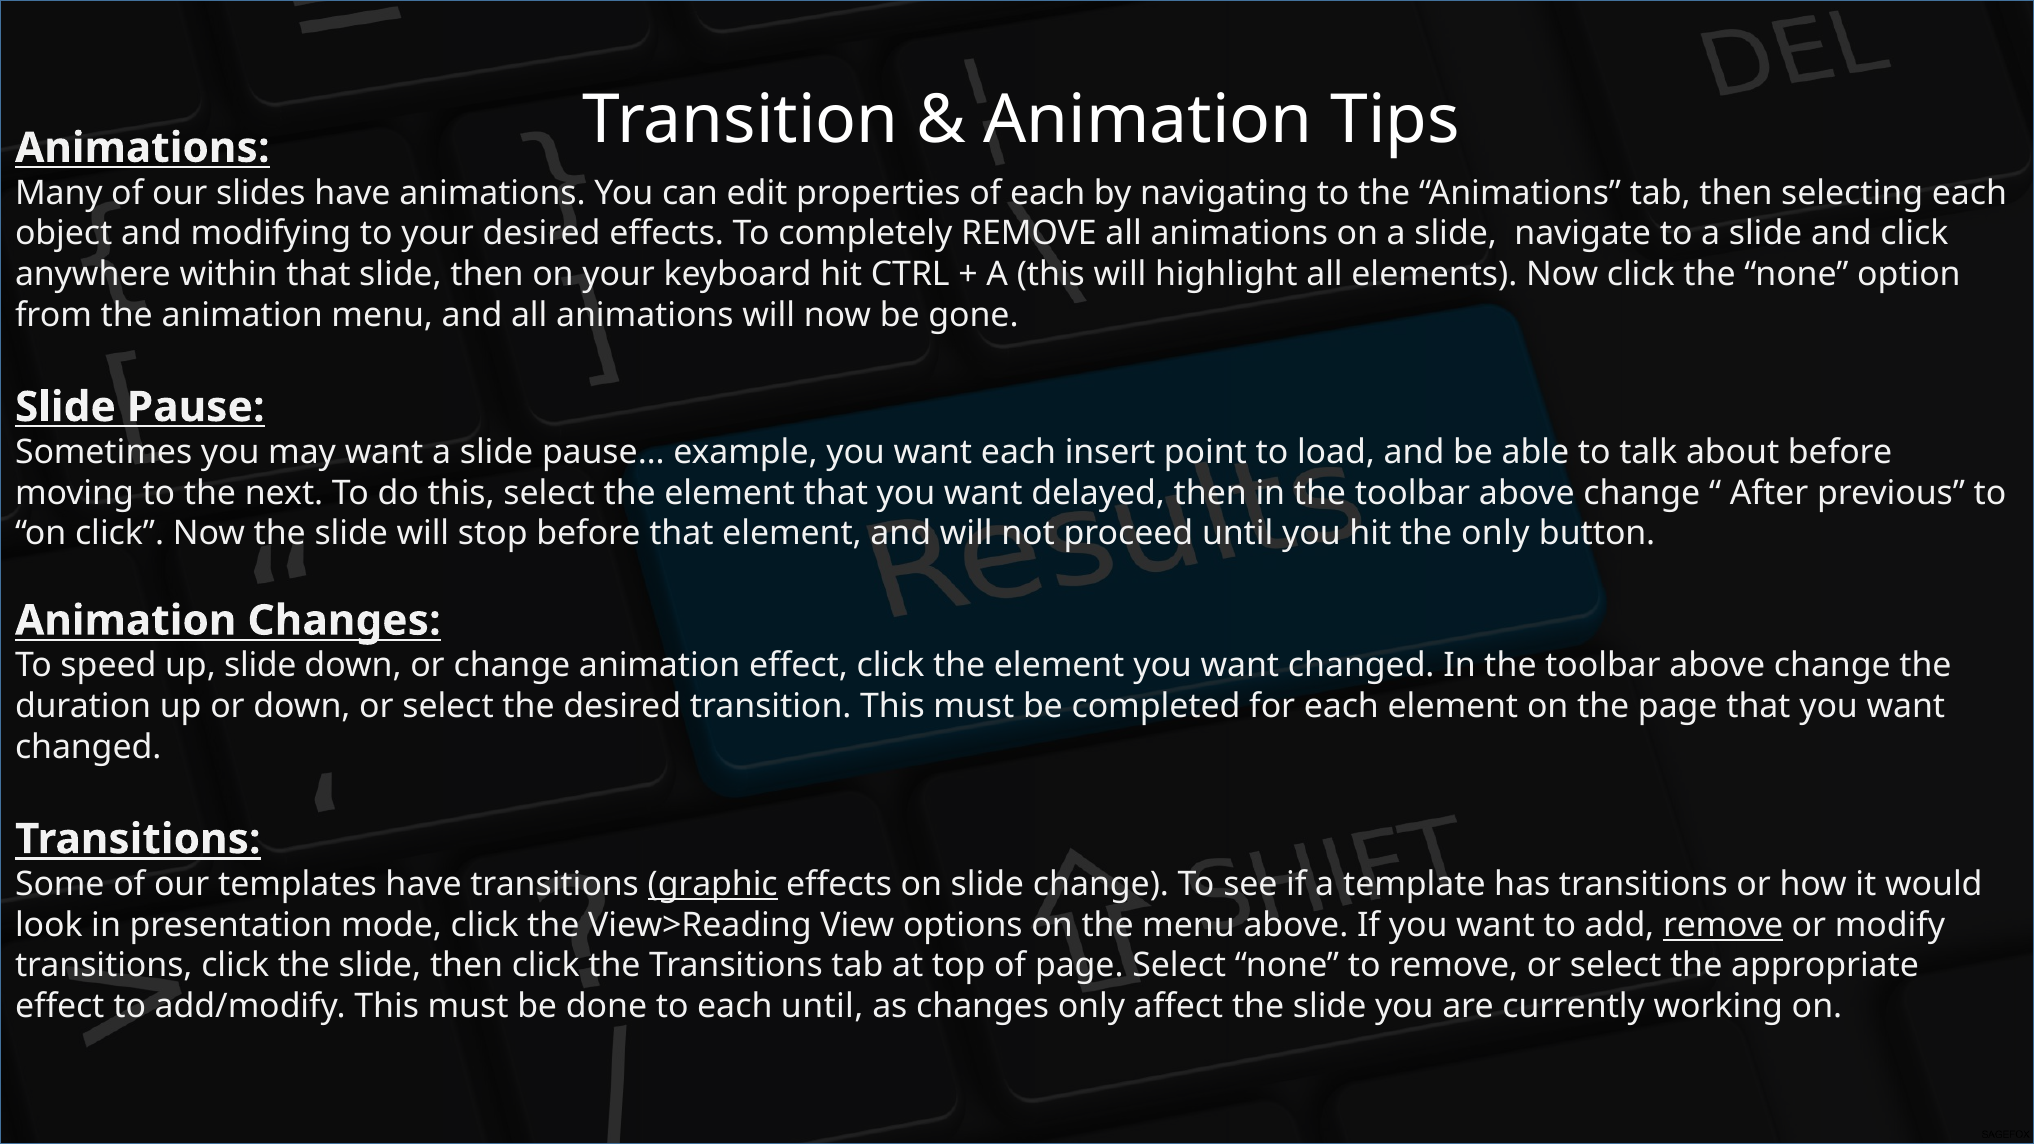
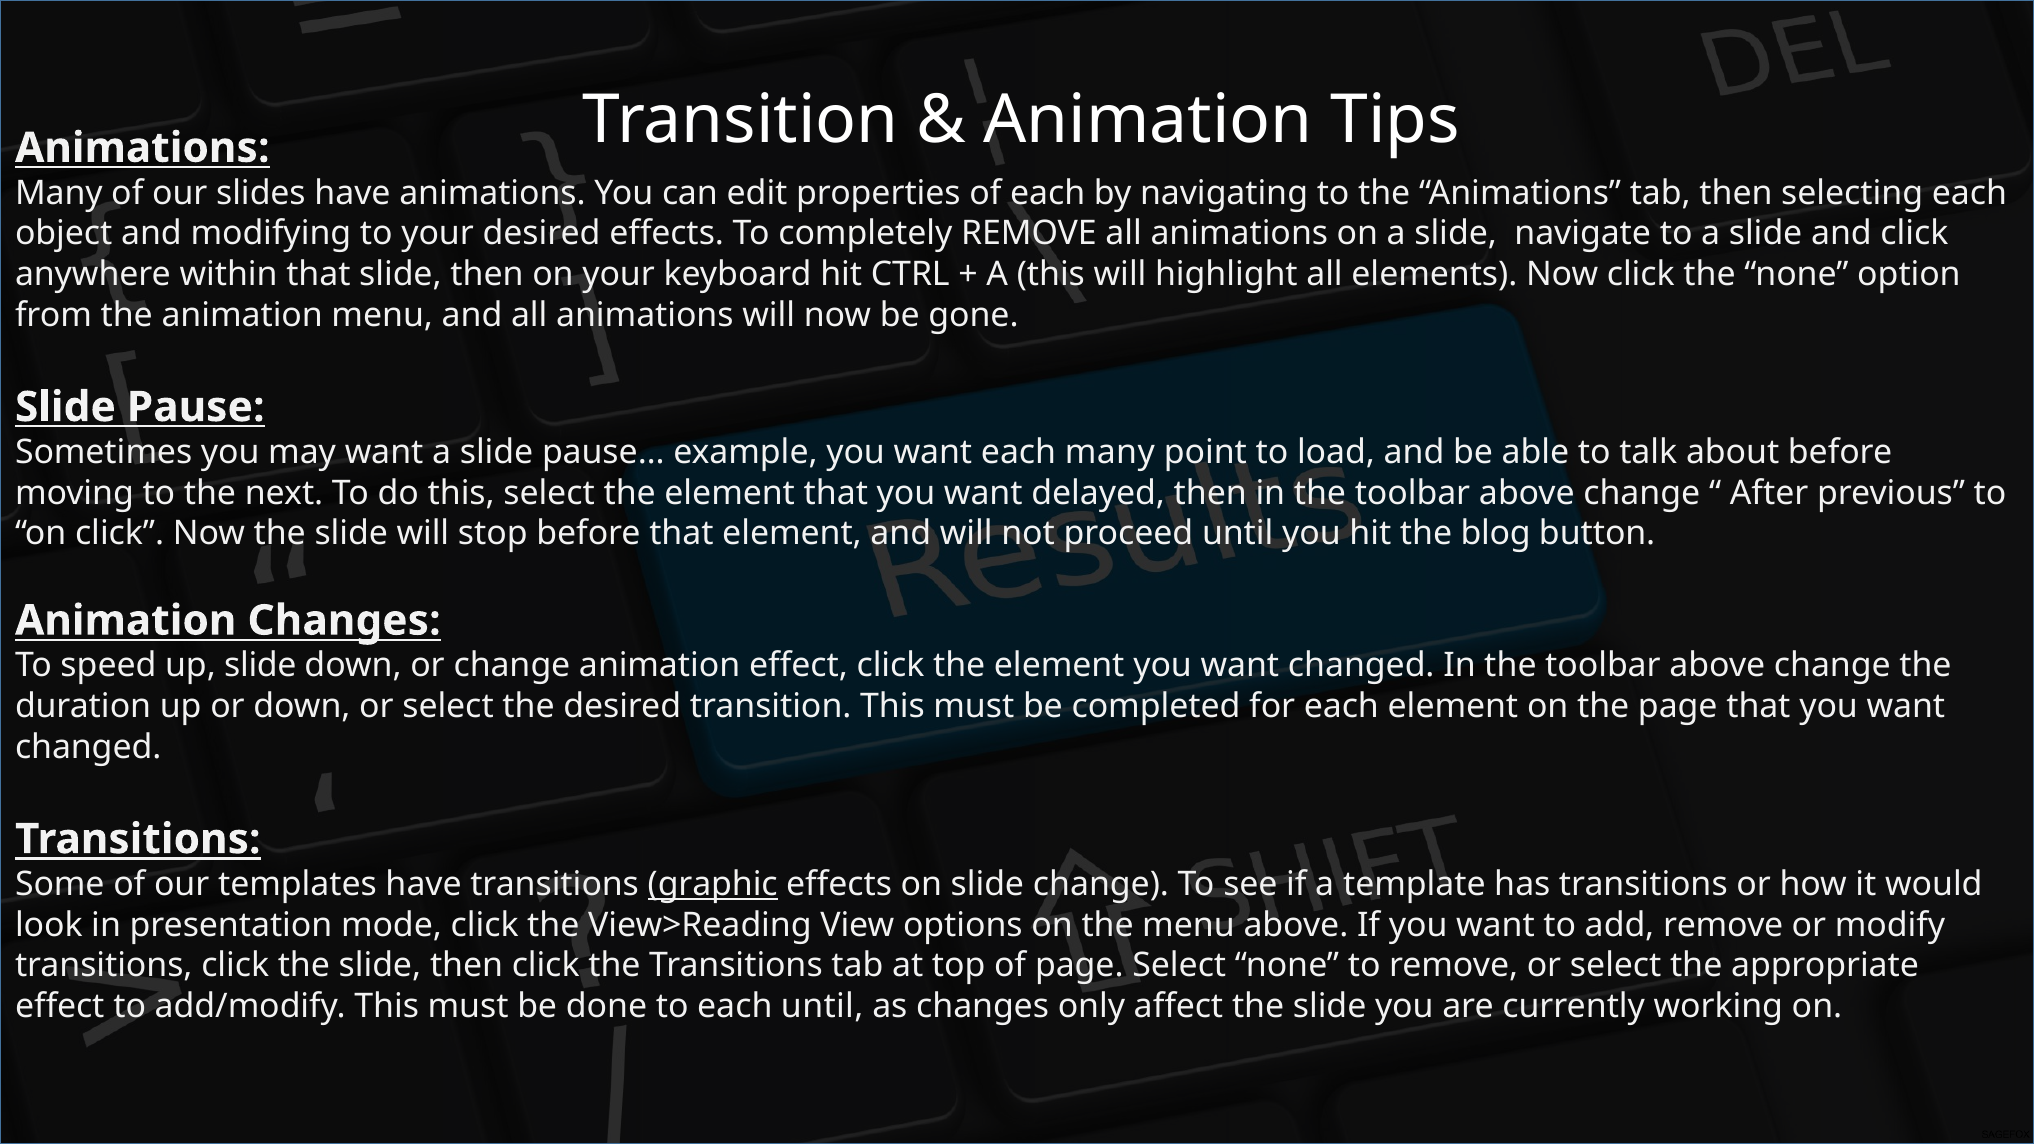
each insert: insert -> many
the only: only -> blog
remove at (1723, 925) underline: present -> none
